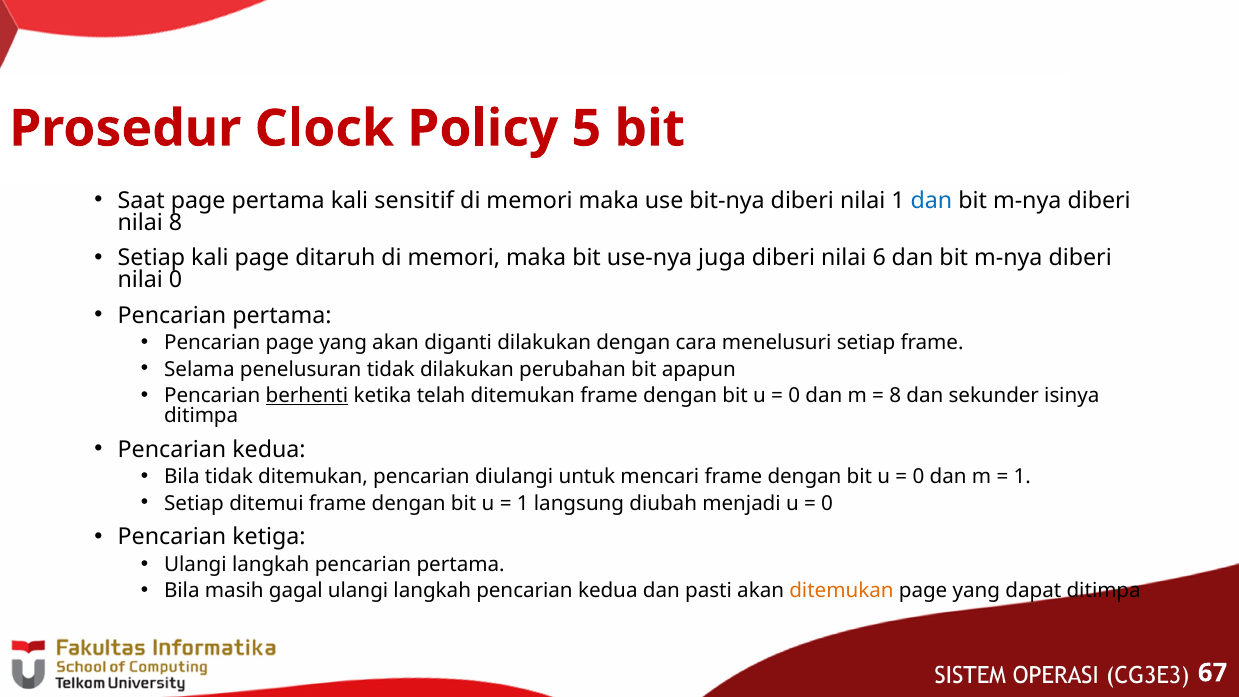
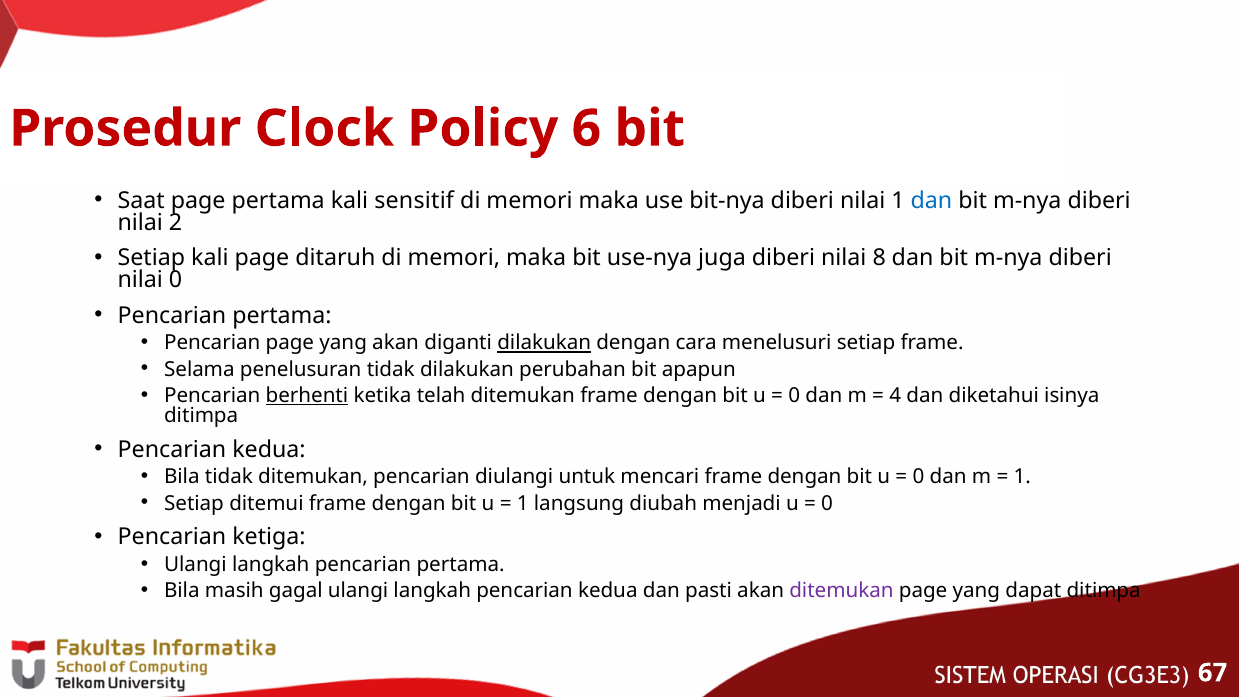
5: 5 -> 6
nilai 8: 8 -> 2
6: 6 -> 8
dilakukan at (544, 343) underline: none -> present
8 at (895, 396): 8 -> 4
sekunder: sekunder -> diketahui
ditemukan at (841, 591) colour: orange -> purple
